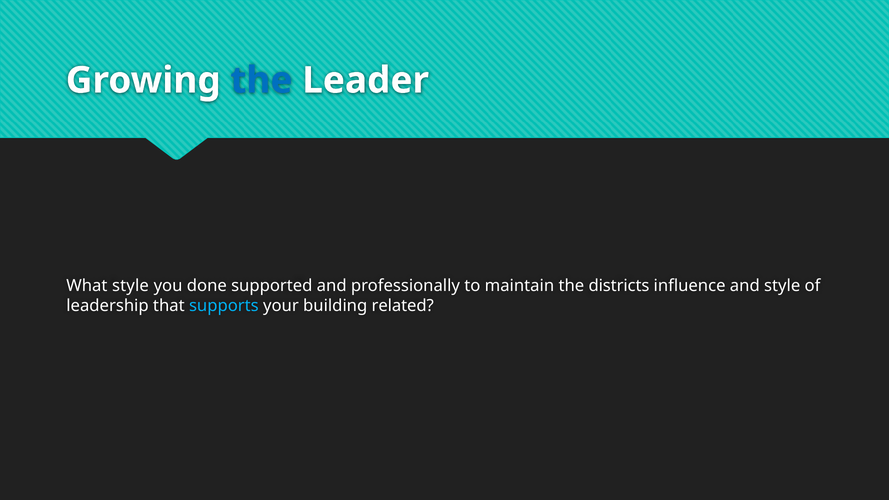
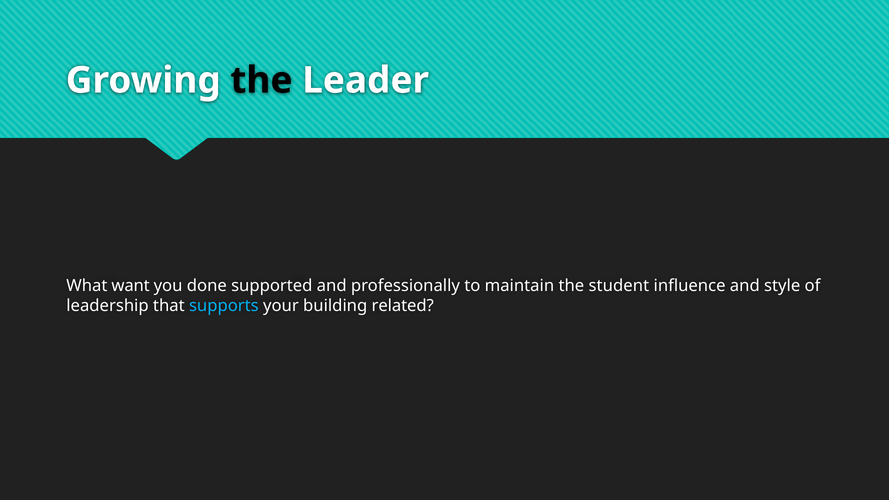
the at (261, 80) colour: blue -> black
What style: style -> want
districts: districts -> student
